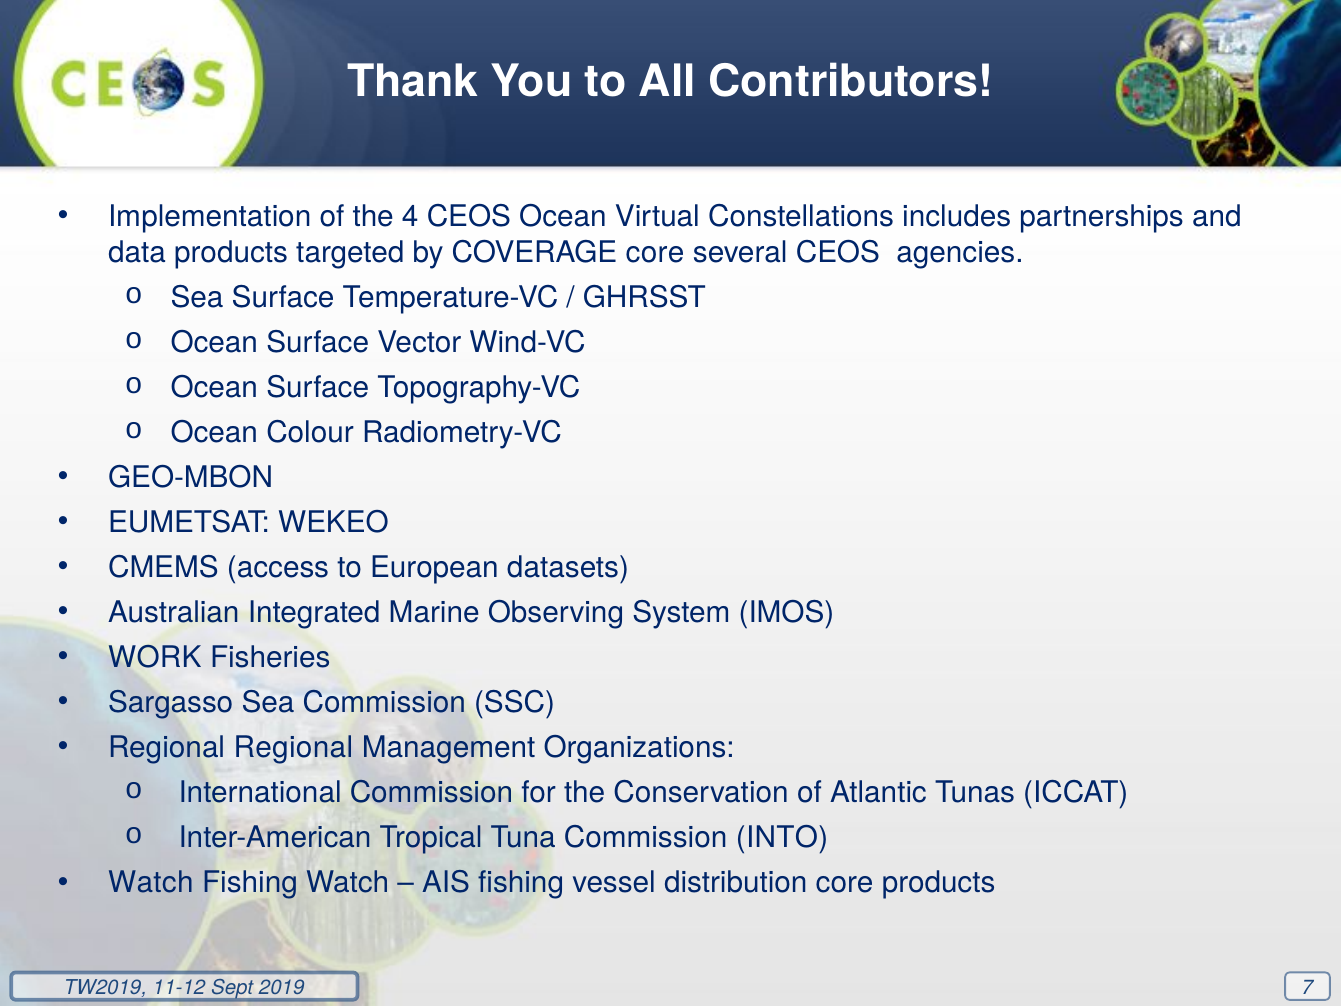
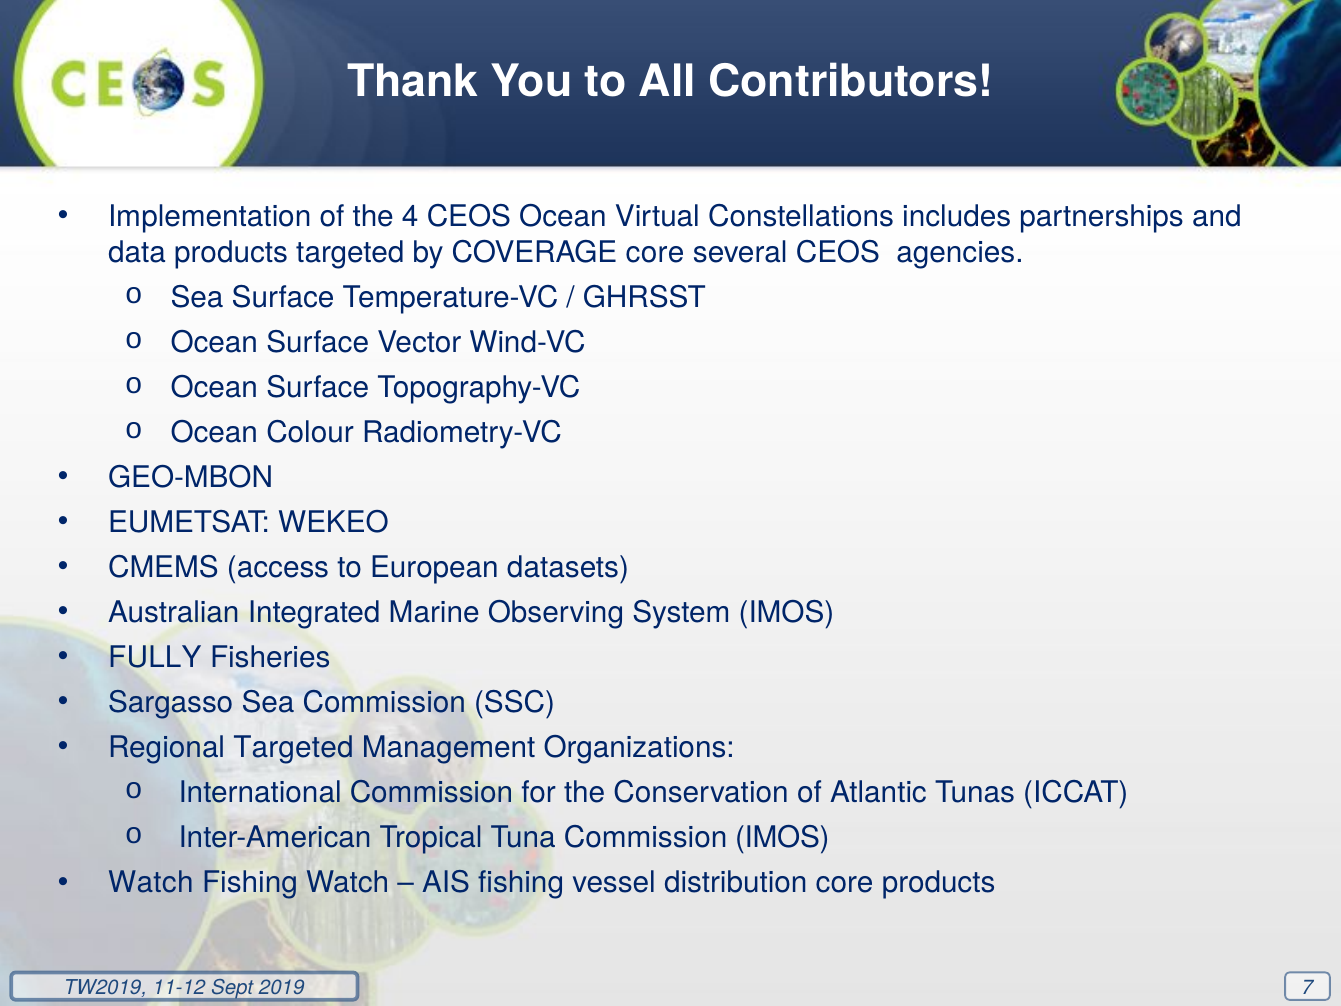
WORK: WORK -> FULLY
Regional Regional: Regional -> Targeted
Commission INTO: INTO -> IMOS
